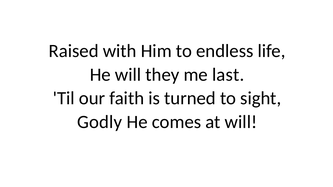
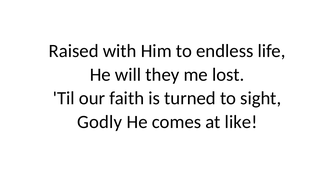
last: last -> lost
at will: will -> like
